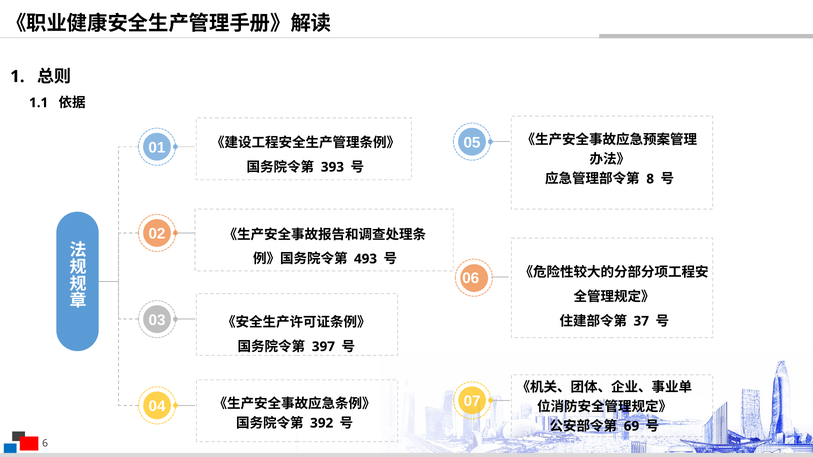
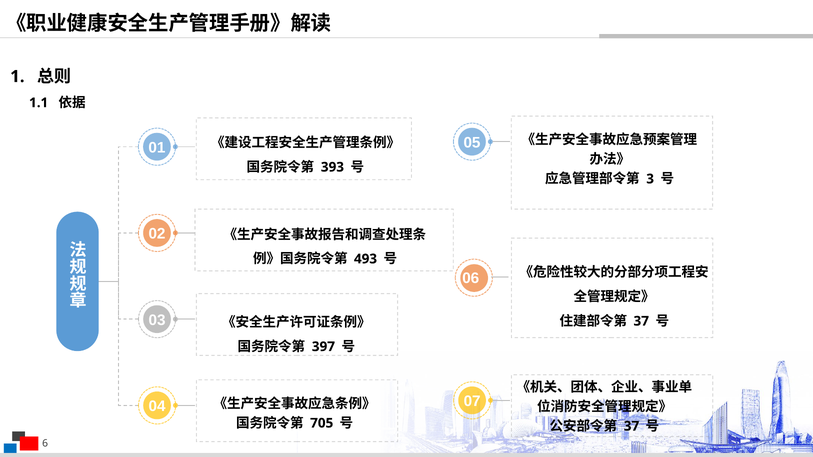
8: 8 -> 3
392: 392 -> 705
69 at (632, 426): 69 -> 37
